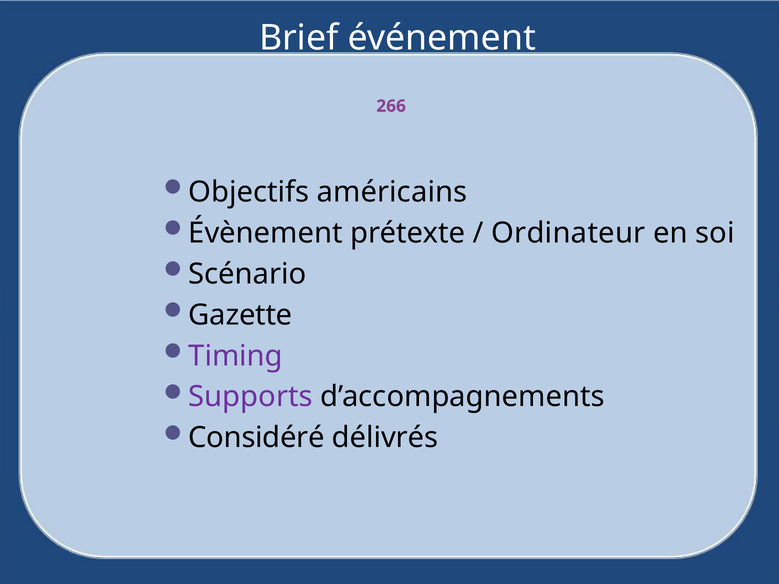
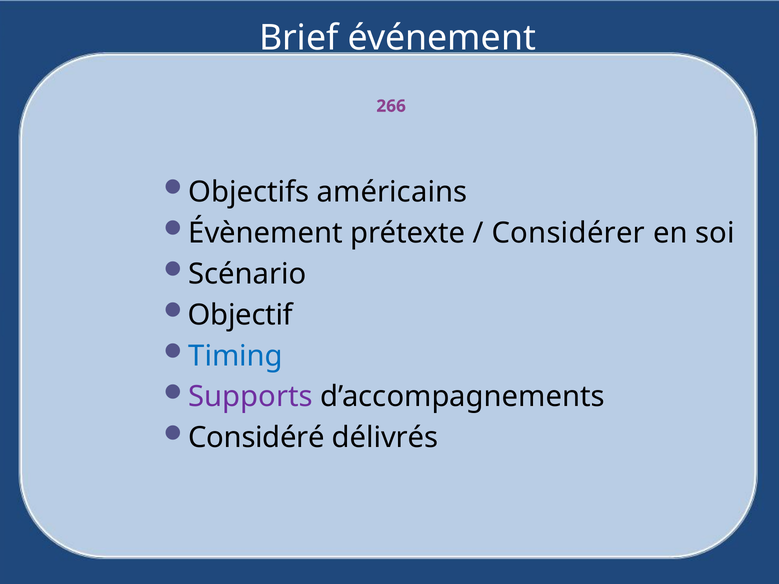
Ordinateur: Ordinateur -> Considérer
Gazette: Gazette -> Objectif
Timing colour: purple -> blue
